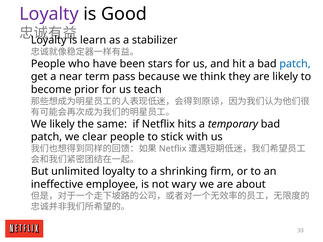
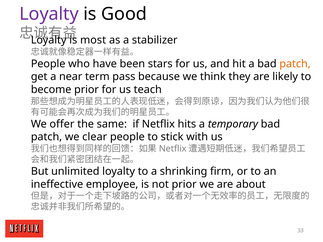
learn: learn -> most
patch at (295, 64) colour: blue -> orange
We likely: likely -> offer
not wary: wary -> prior
